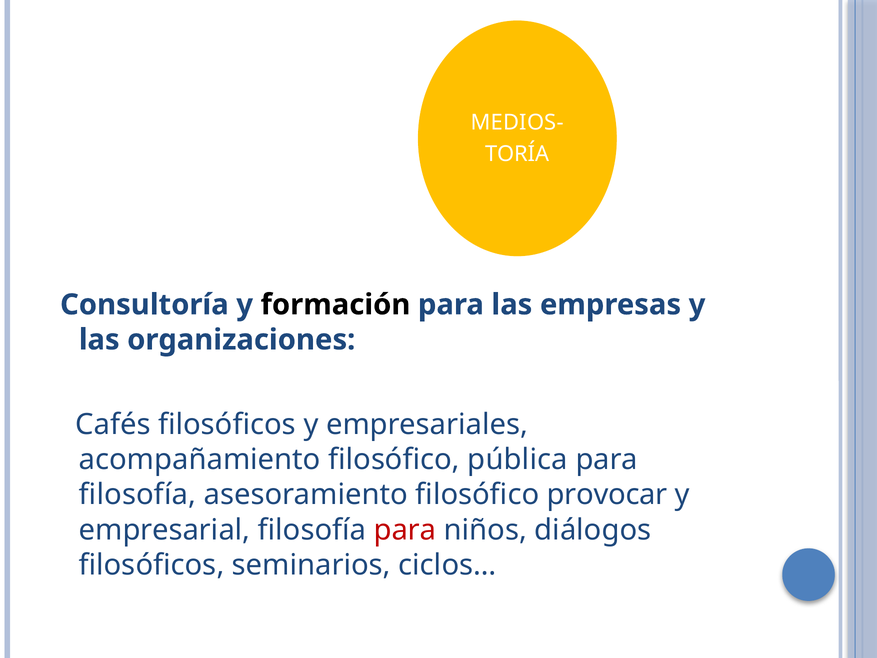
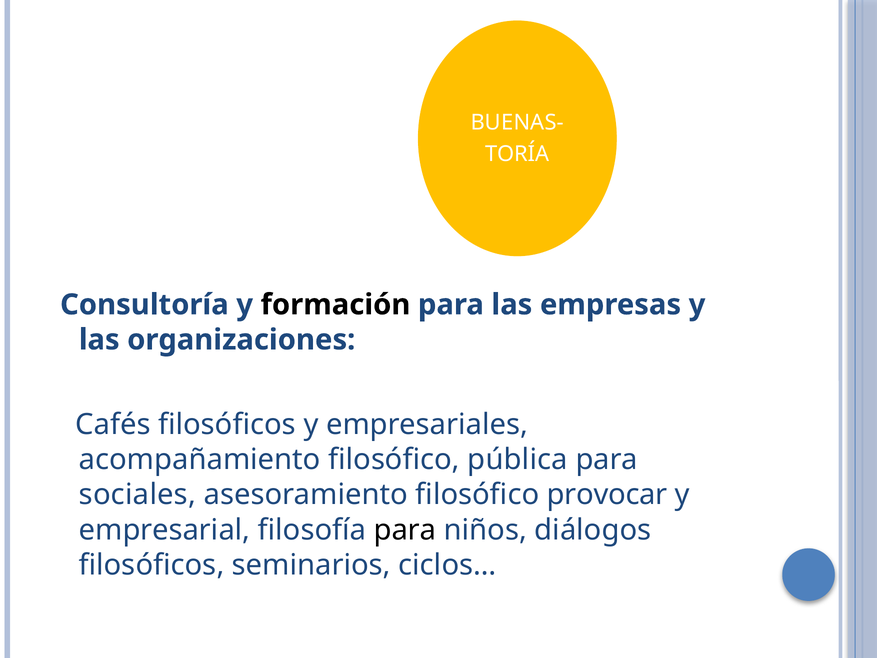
MEDIOS-: MEDIOS- -> BUENAS-
filosofía at (137, 495): filosofía -> sociales
para at (405, 530) colour: red -> black
